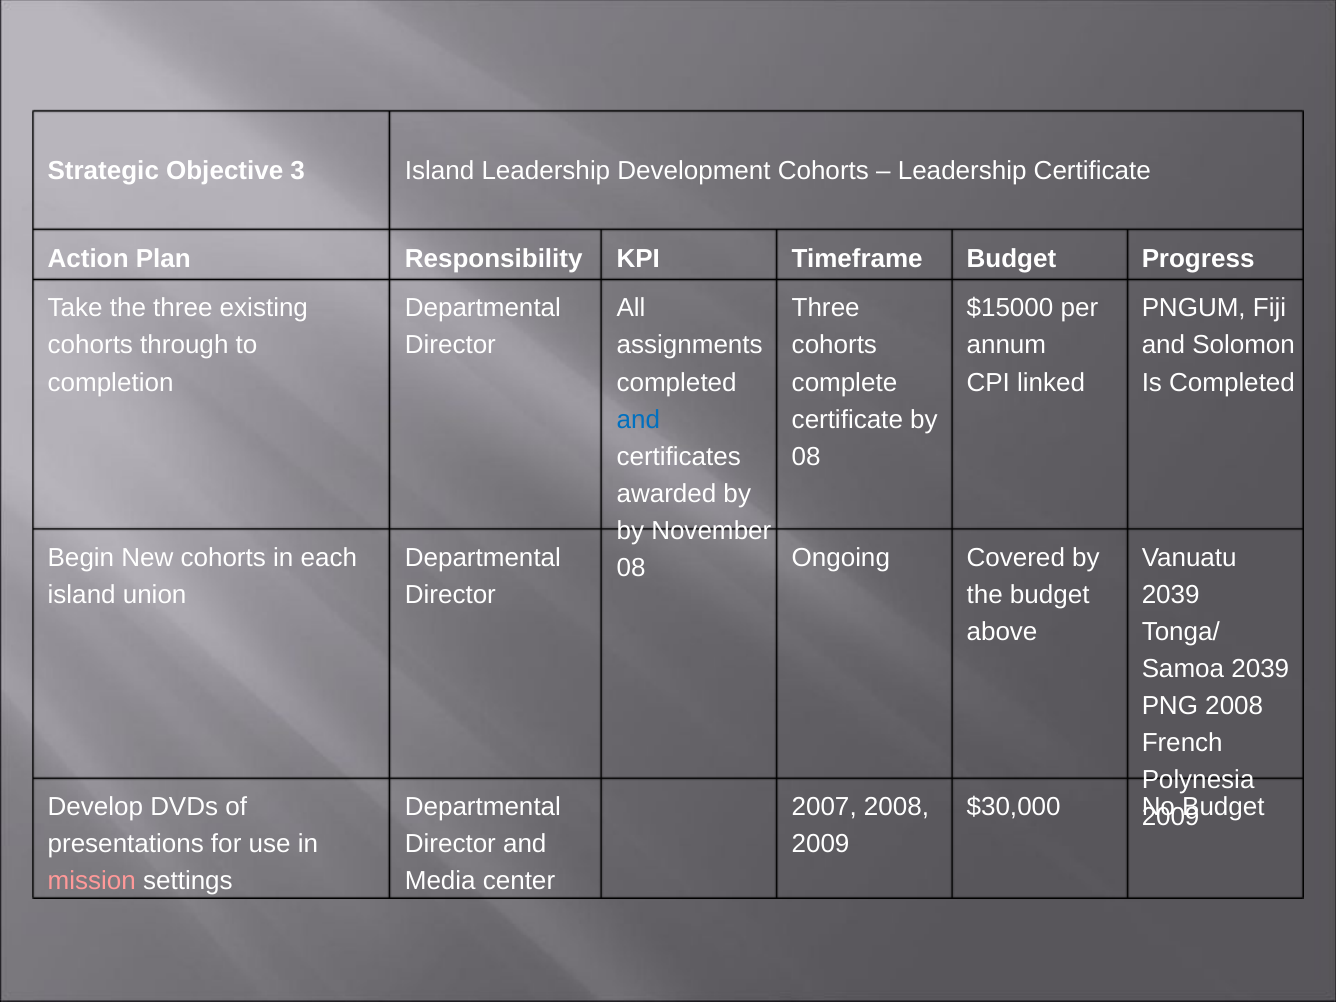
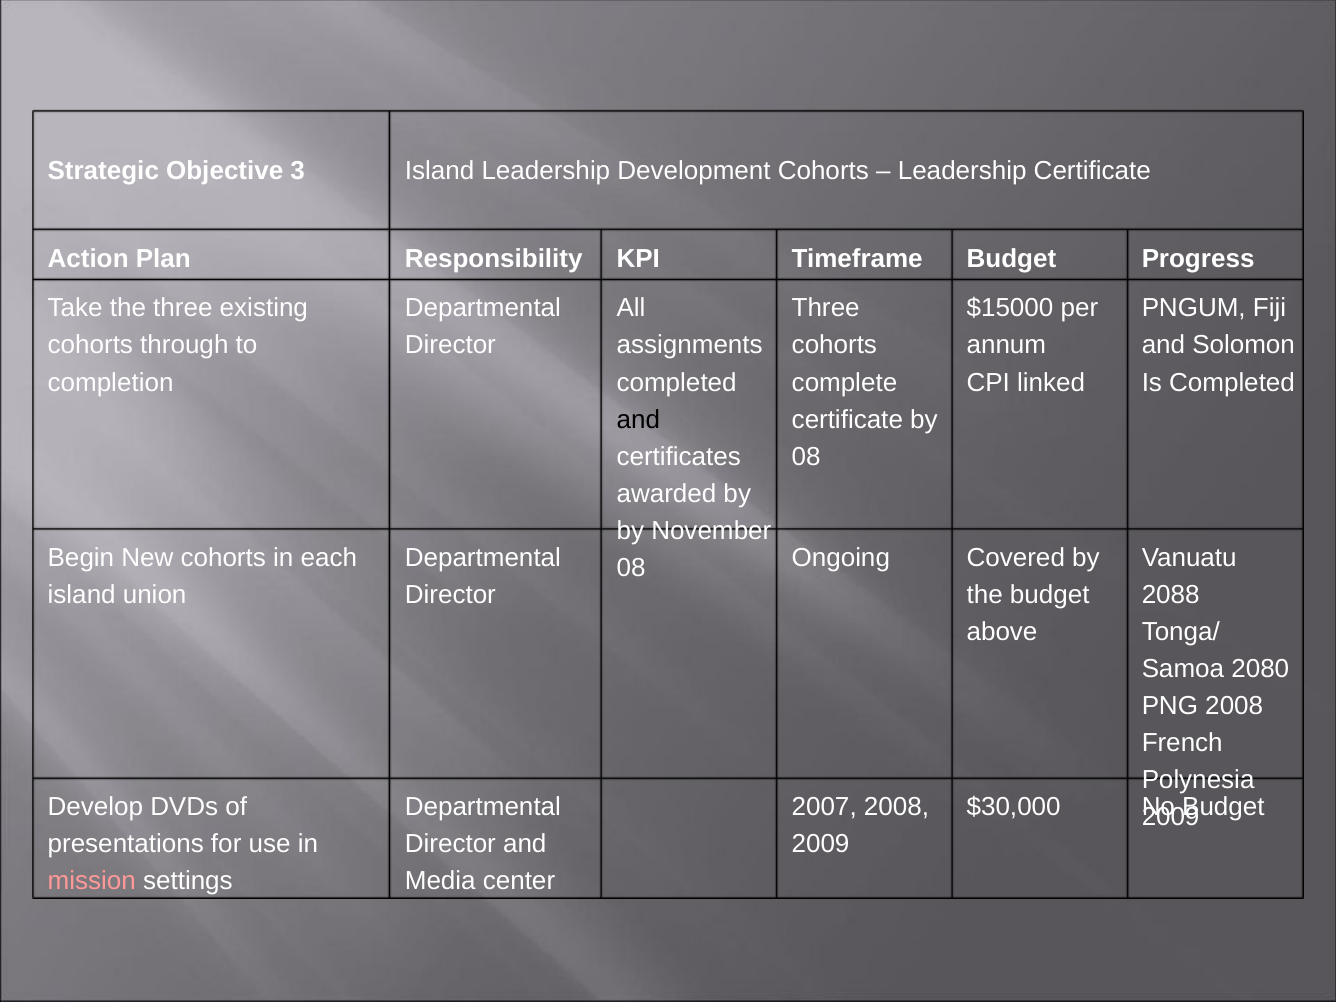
and at (638, 420) colour: blue -> black
2039 at (1171, 595): 2039 -> 2088
2039 at (1260, 669): 2039 -> 2080
